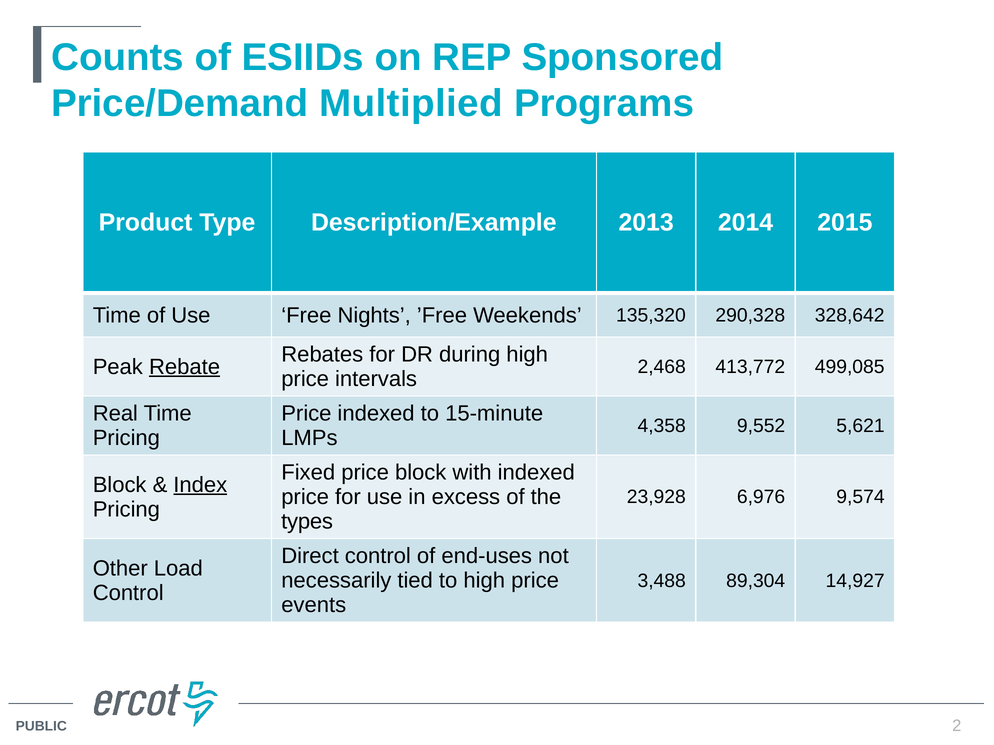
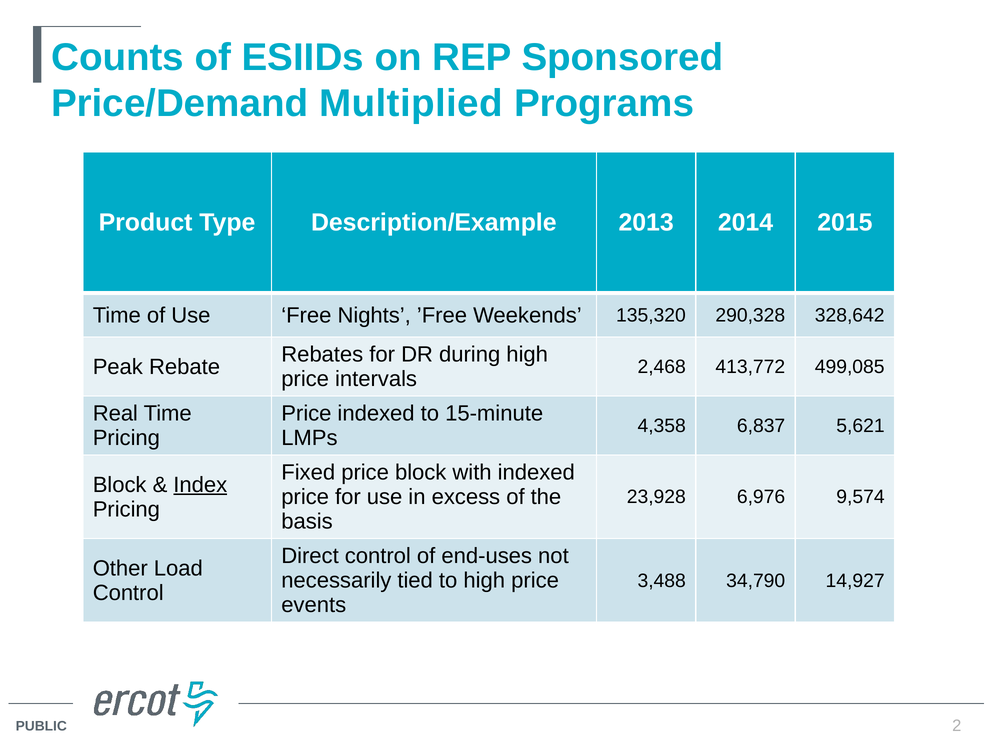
Rebate underline: present -> none
9,552: 9,552 -> 6,837
types: types -> basis
89,304: 89,304 -> 34,790
